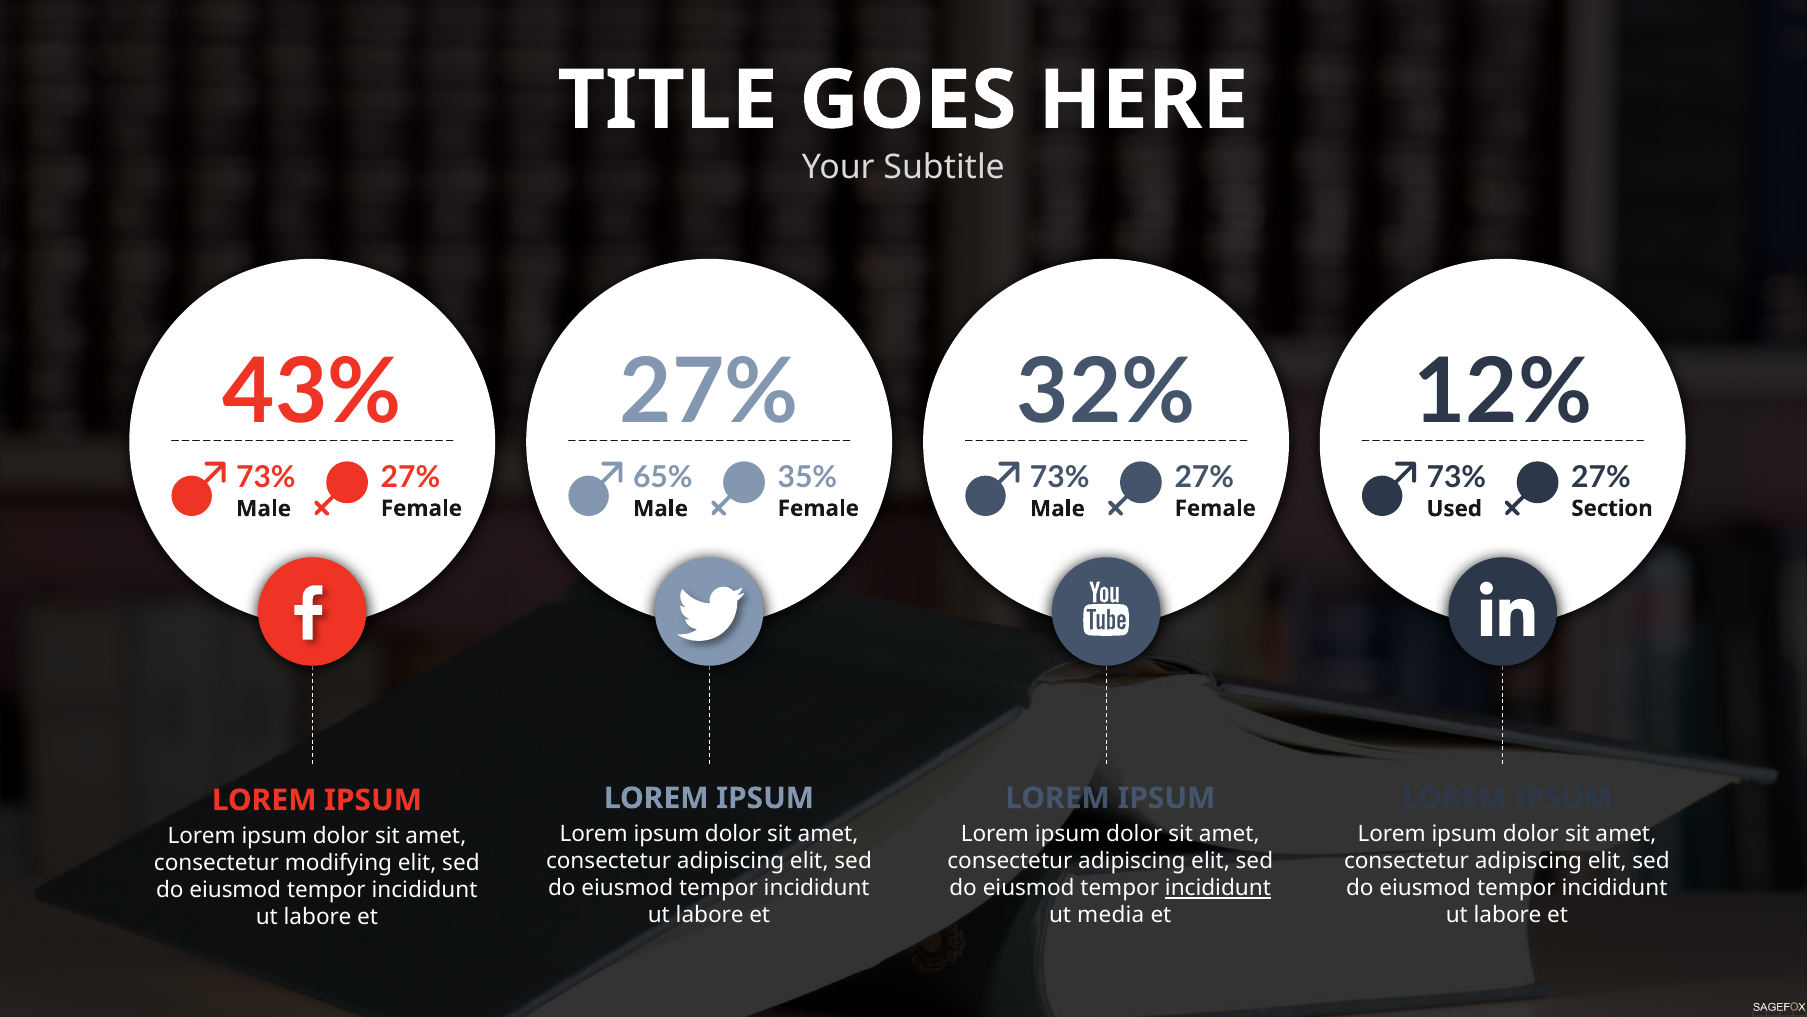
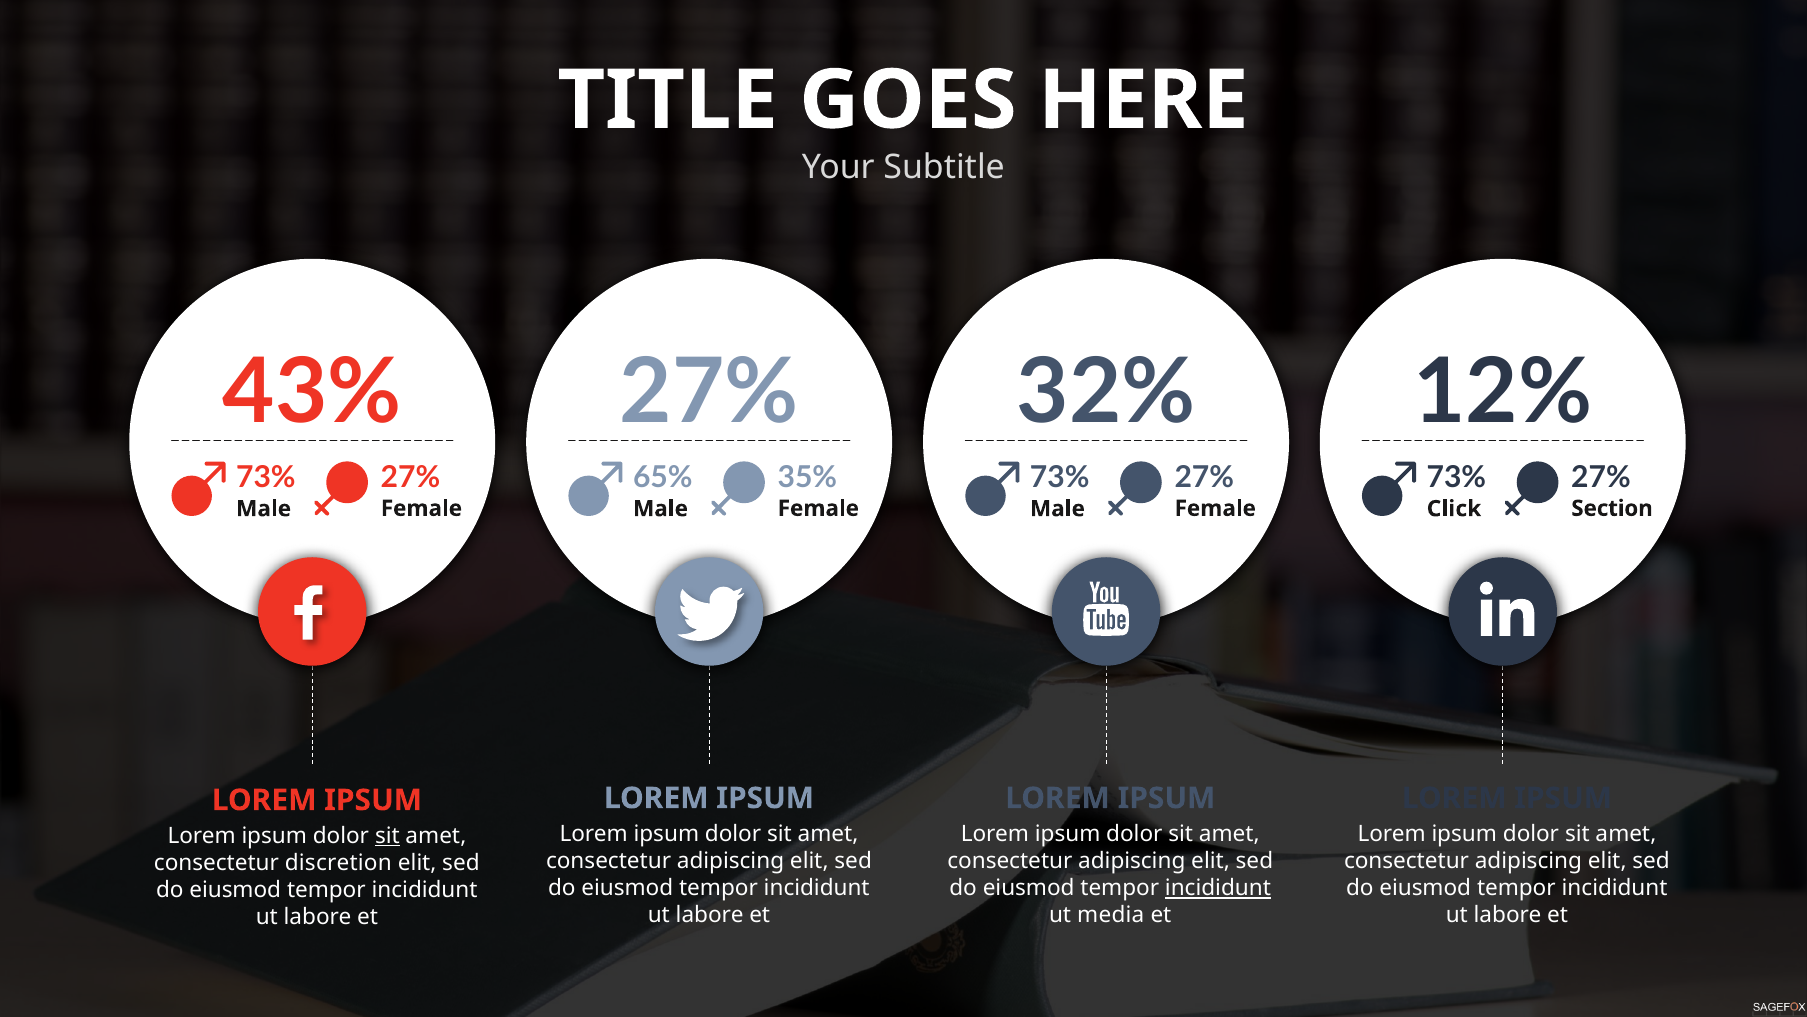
Used: Used -> Click
sit at (387, 835) underline: none -> present
modifying: modifying -> discretion
